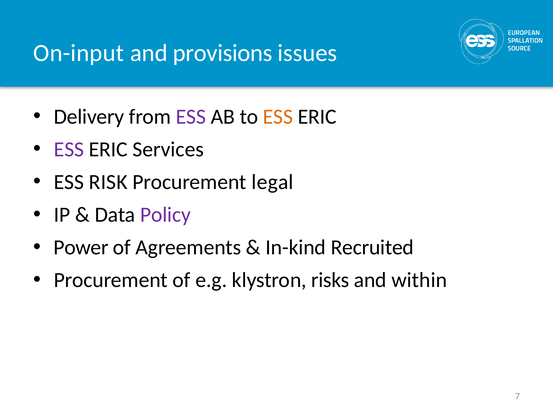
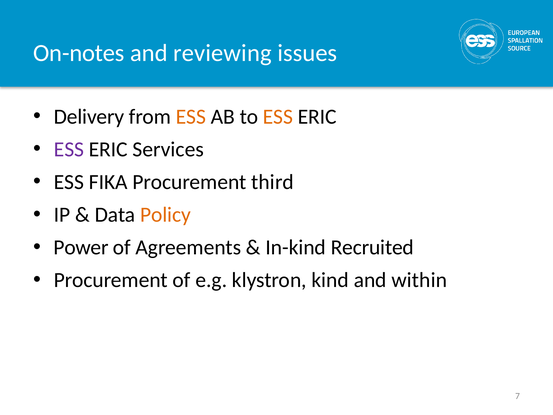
On-input: On-input -> On-notes
provisions: provisions -> reviewing
ESS at (191, 117) colour: purple -> orange
RISK: RISK -> FIKA
legal: legal -> third
Policy colour: purple -> orange
risks: risks -> kind
